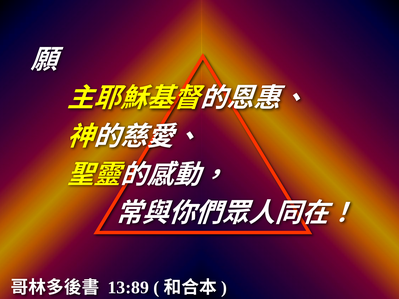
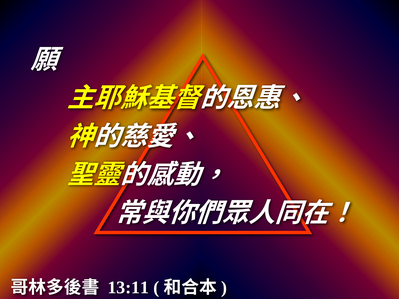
13:89: 13:89 -> 13:11
